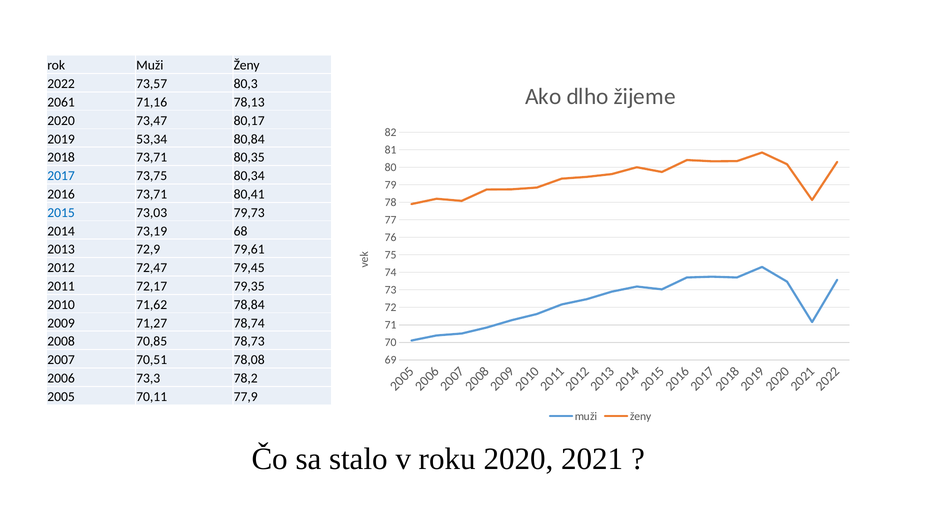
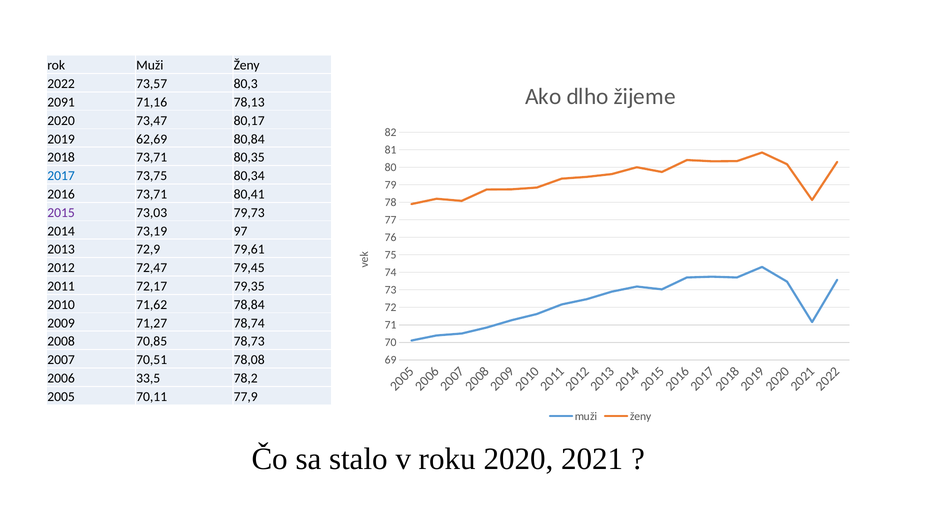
2061: 2061 -> 2091
53,34: 53,34 -> 62,69
2015 colour: blue -> purple
68: 68 -> 97
73,3: 73,3 -> 33,5
